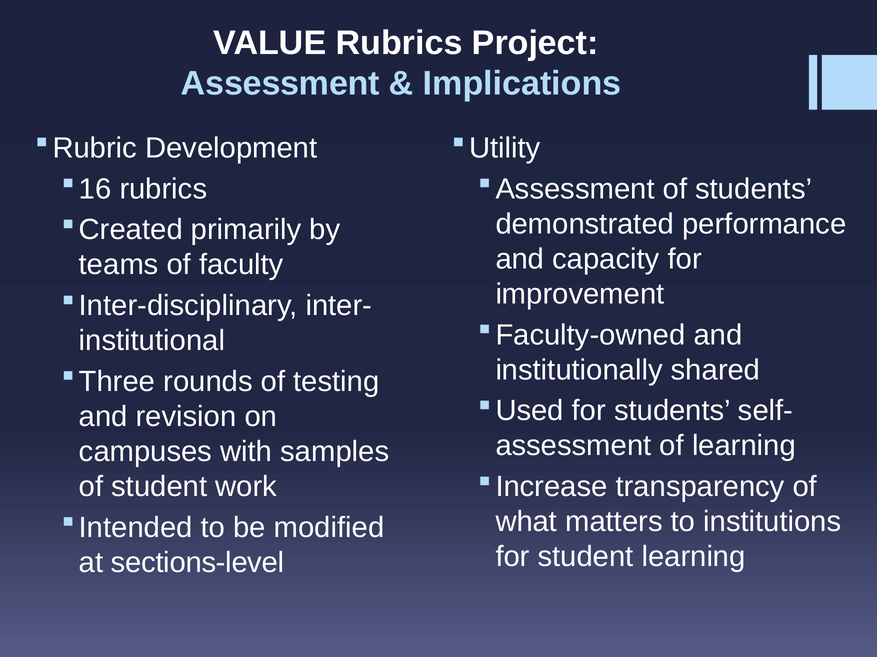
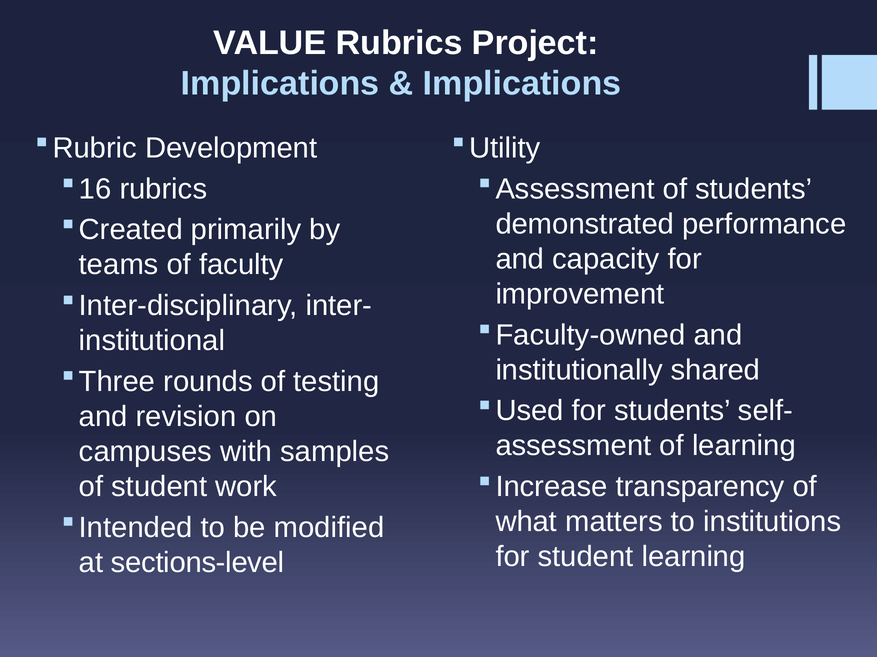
Assessment at (280, 84): Assessment -> Implications
